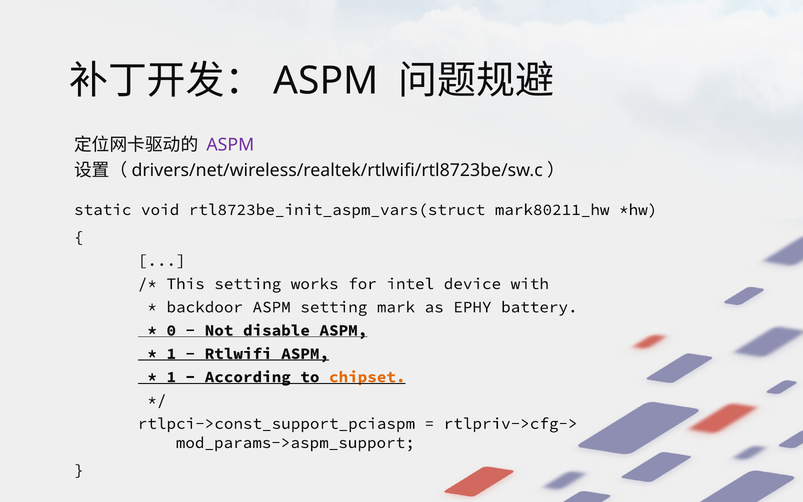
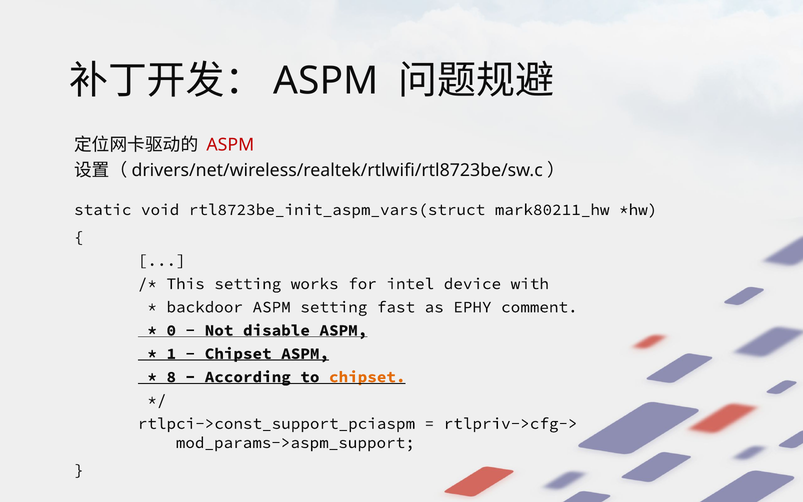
ASPM at (230, 145) colour: purple -> red
mark: mark -> fast
battery: battery -> comment
Rtlwifi at (238, 354): Rtlwifi -> Chipset
1 at (171, 377): 1 -> 8
